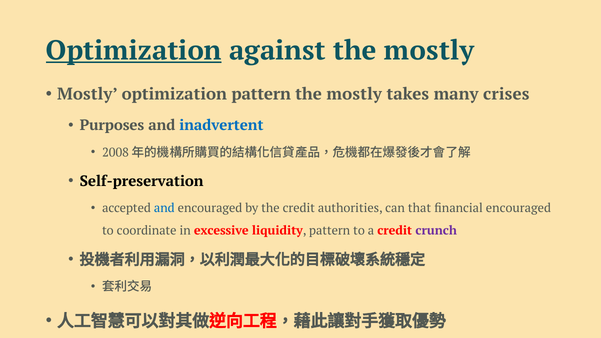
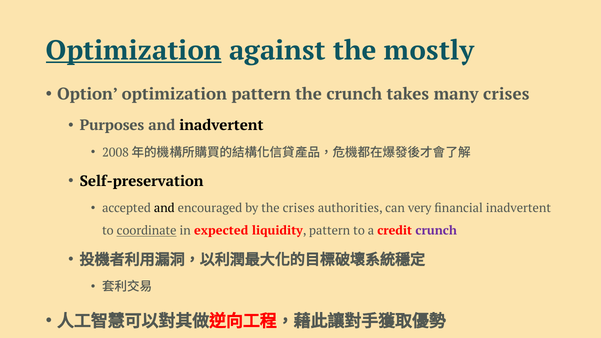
Mostly at (87, 94): Mostly -> Option
mostly at (354, 94): mostly -> crunch
inadvertent at (221, 126) colour: blue -> black
and at (164, 208) colour: blue -> black
the credit: credit -> crises
that: that -> very
financial encouraged: encouraged -> inadvertent
coordinate underline: none -> present
excessive: excessive -> expected
